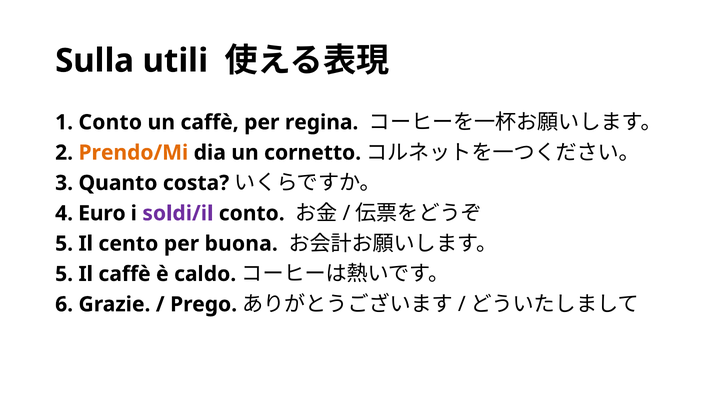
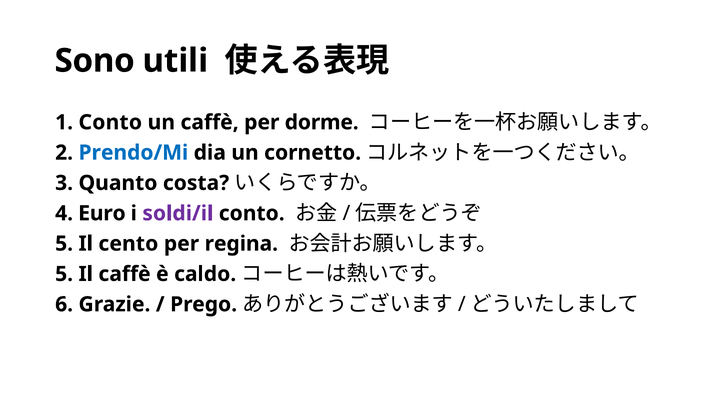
Sulla: Sulla -> Sono
regina: regina -> dorme
Prendo/Mi colour: orange -> blue
buona: buona -> regina
